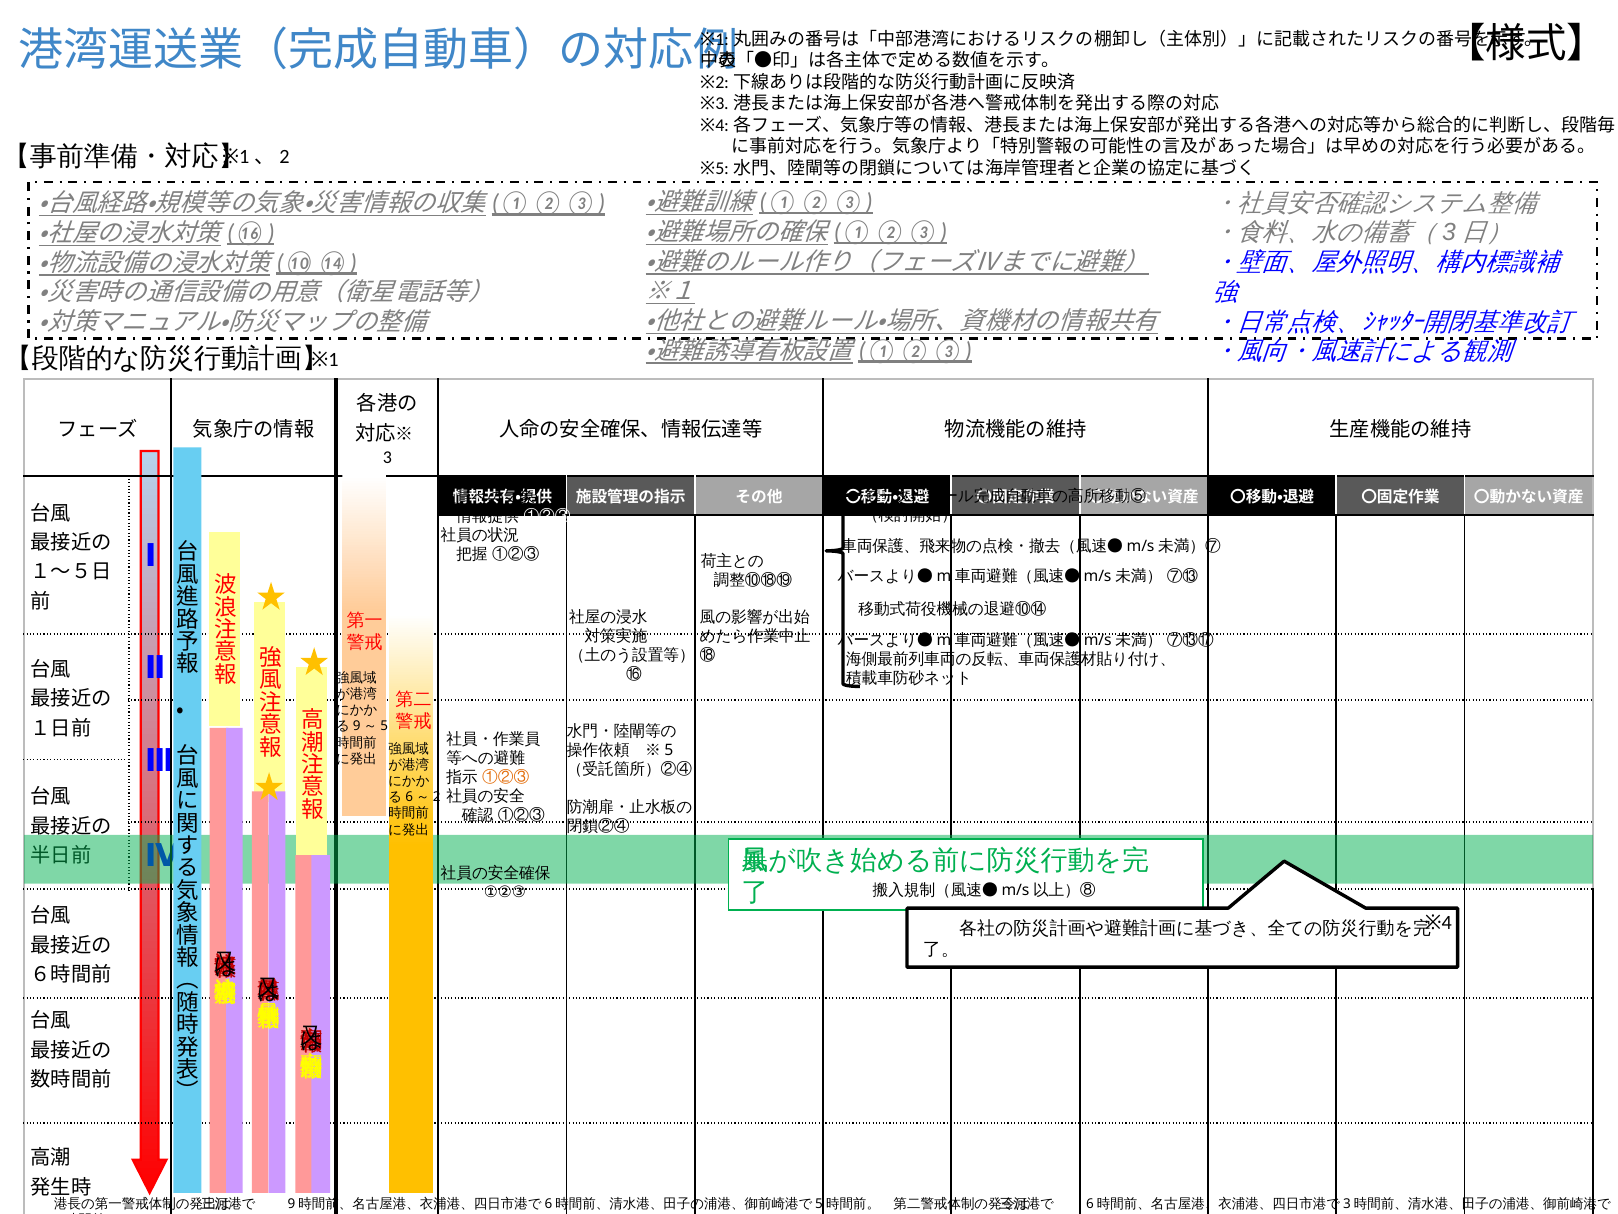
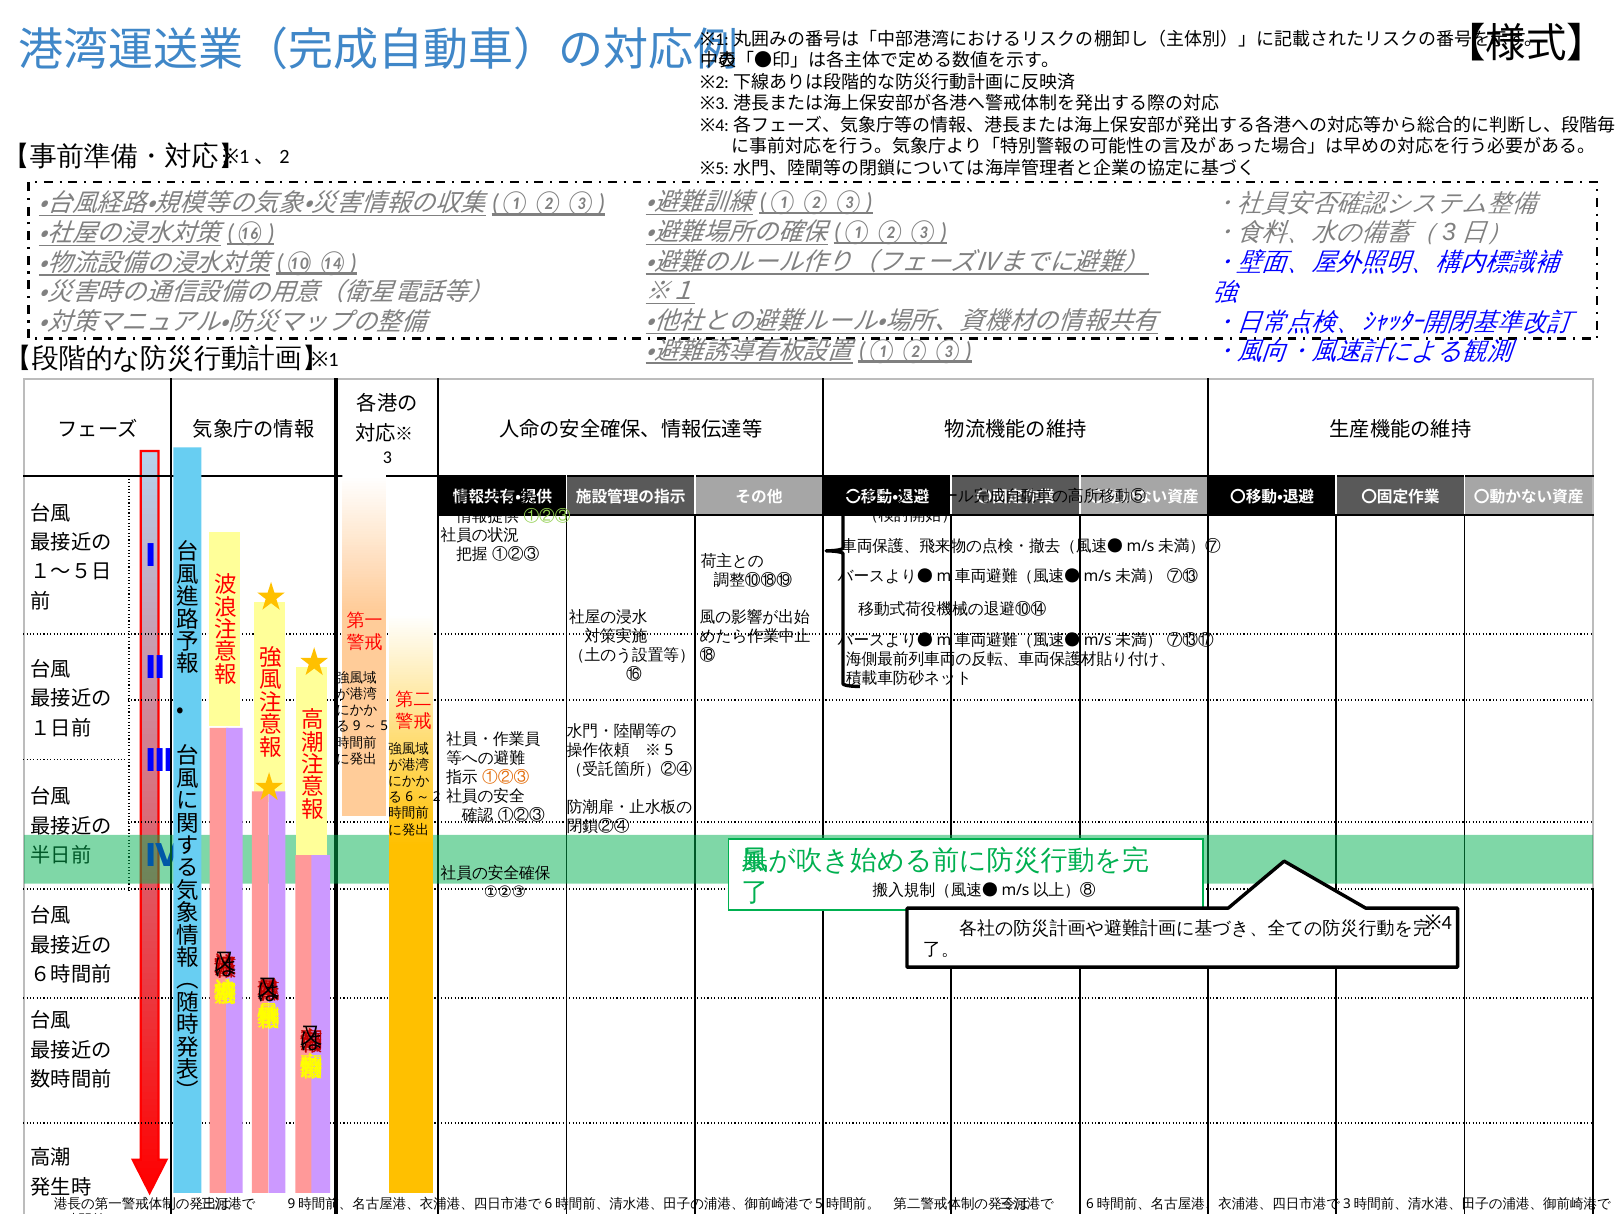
①②③ at (547, 516) colour: white -> light green
